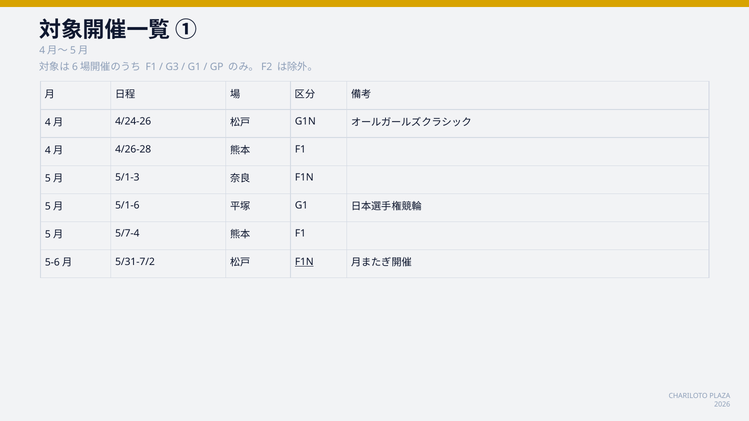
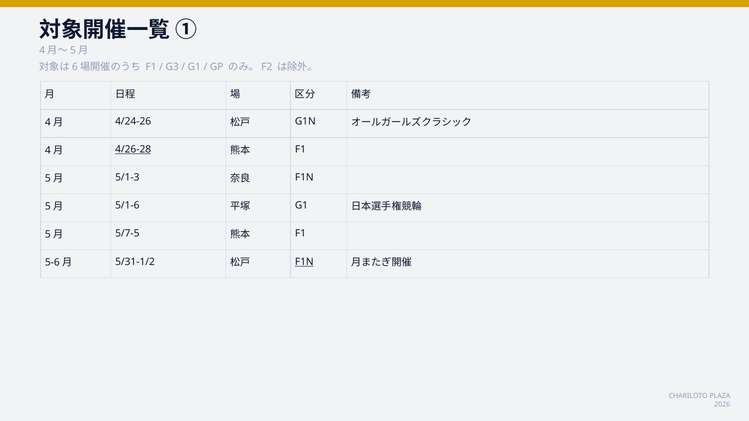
4/26-28 underline: none -> present
5/7-4: 5/7-4 -> 5/7-5
5/31-7/2: 5/31-7/2 -> 5/31-1/2
